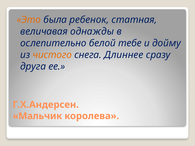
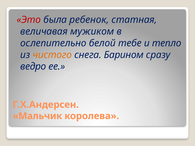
Это colour: orange -> red
однажды: однажды -> мужиком
дойму: дойму -> тепло
Длиннее: Длиннее -> Барином
друга: друга -> ведро
